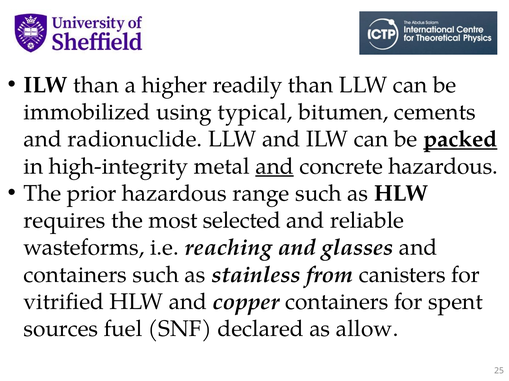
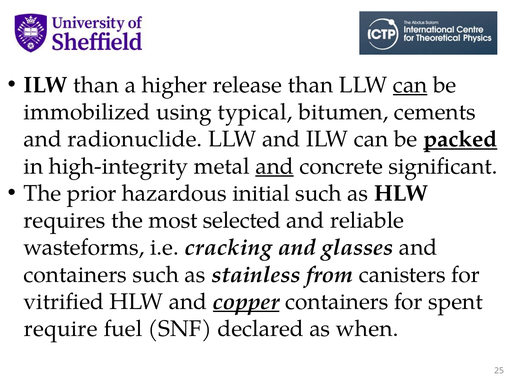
readily: readily -> release
can at (410, 85) underline: none -> present
concrete hazardous: hazardous -> significant
range: range -> initial
reaching: reaching -> cracking
copper underline: none -> present
sources: sources -> require
allow: allow -> when
